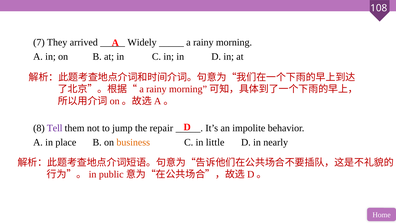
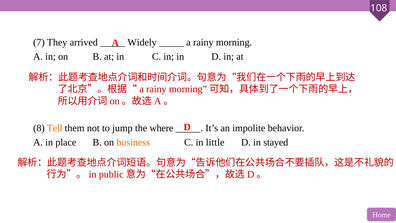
Tell colour: purple -> orange
repair: repair -> where
nearly: nearly -> stayed
